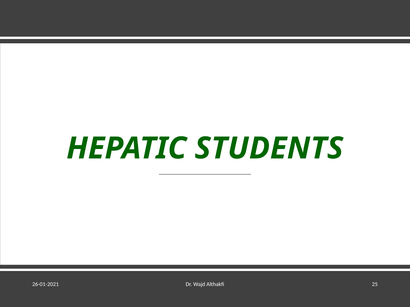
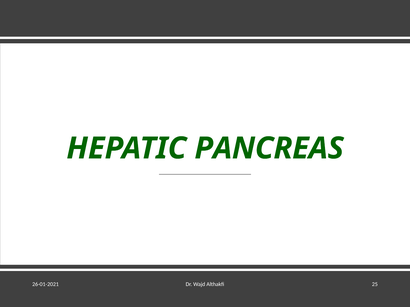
STUDENTS: STUDENTS -> PANCREAS
